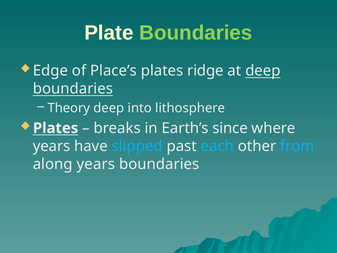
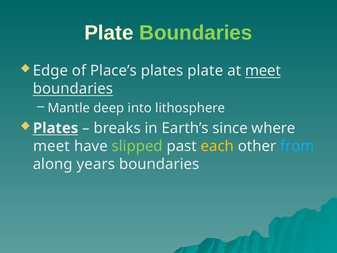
plates ridge: ridge -> plate
at deep: deep -> meet
Theory: Theory -> Mantle
years at (52, 146): years -> meet
slipped colour: light blue -> light green
each colour: light blue -> yellow
